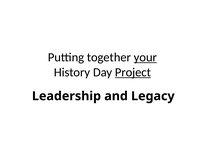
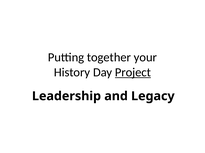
your underline: present -> none
